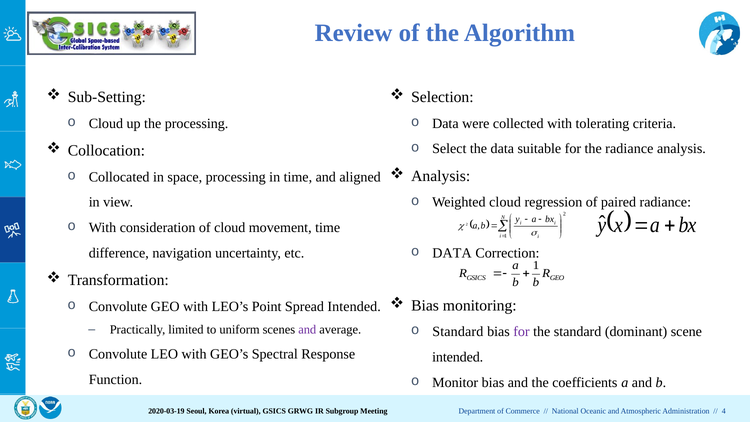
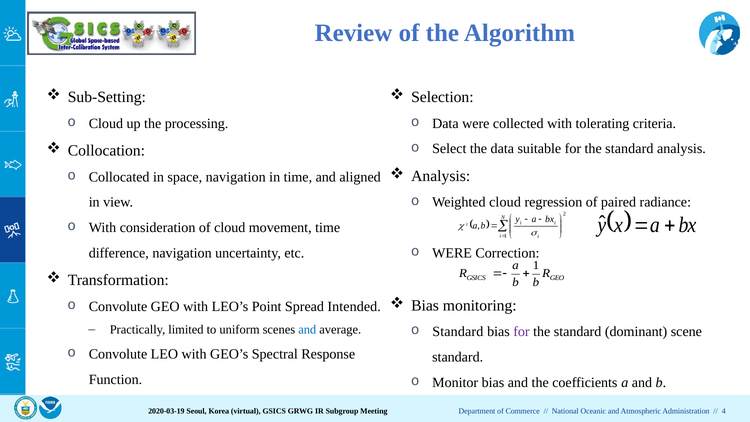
suitable for the radiance: radiance -> standard
space processing: processing -> navigation
DATA at (452, 253): DATA -> WERE
and at (307, 330) colour: purple -> blue
intended at (458, 357): intended -> standard
